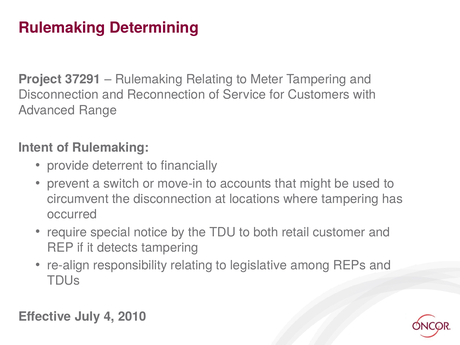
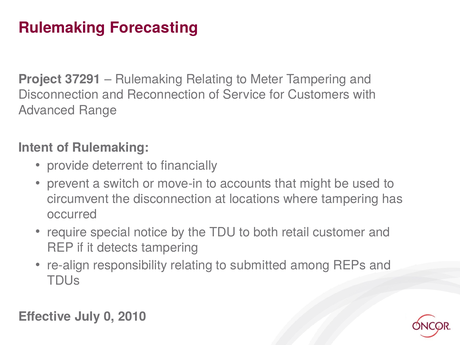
Determining: Determining -> Forecasting
legislative: legislative -> submitted
4: 4 -> 0
